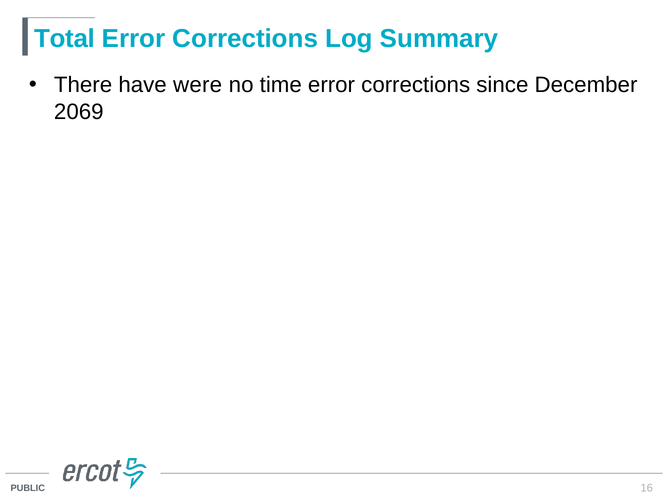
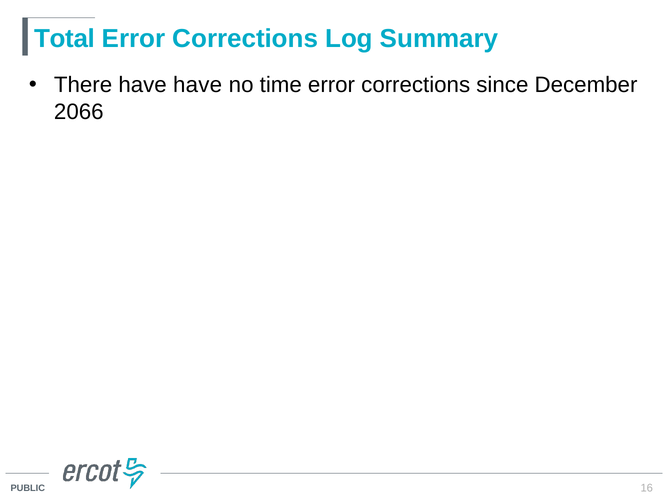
have were: were -> have
2069: 2069 -> 2066
